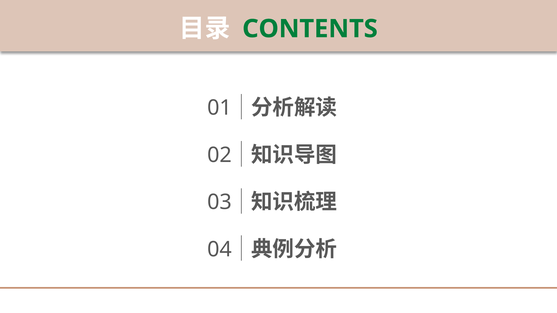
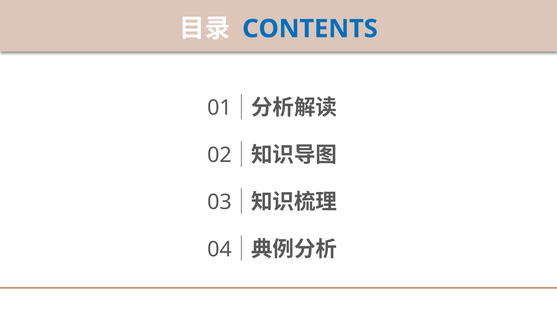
CONTENTS colour: green -> blue
